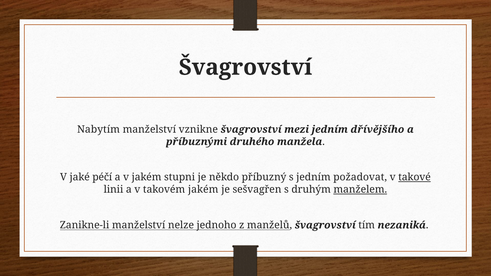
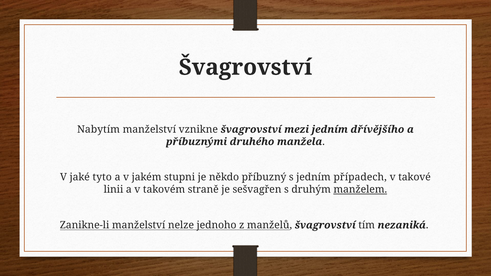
péčí: péčí -> tyto
požadovat: požadovat -> případech
takové underline: present -> none
takovém jakém: jakém -> straně
